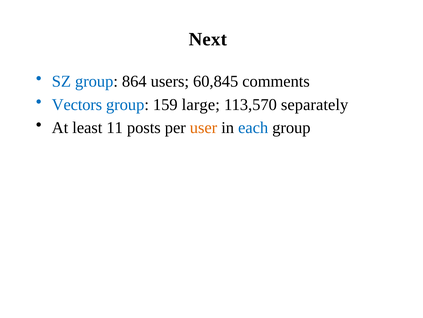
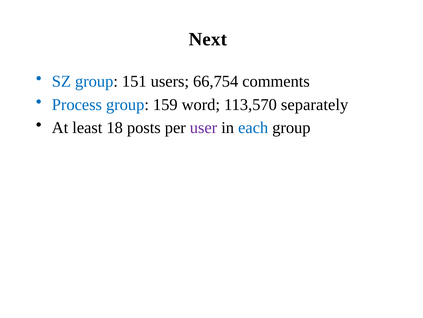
864: 864 -> 151
60,845: 60,845 -> 66,754
Vectors: Vectors -> Process
large: large -> word
11: 11 -> 18
user colour: orange -> purple
